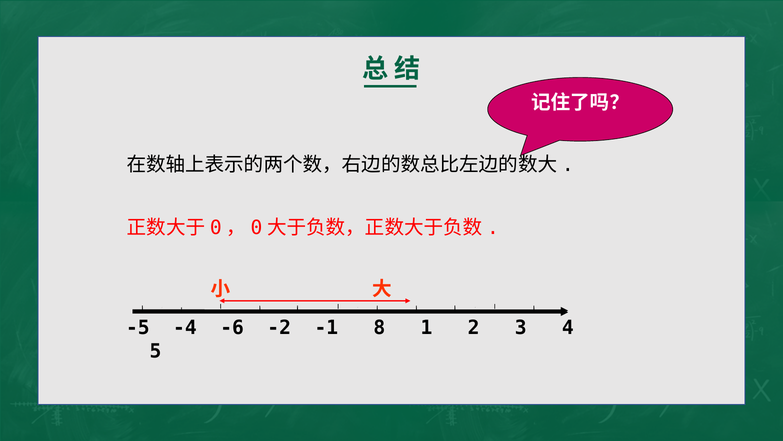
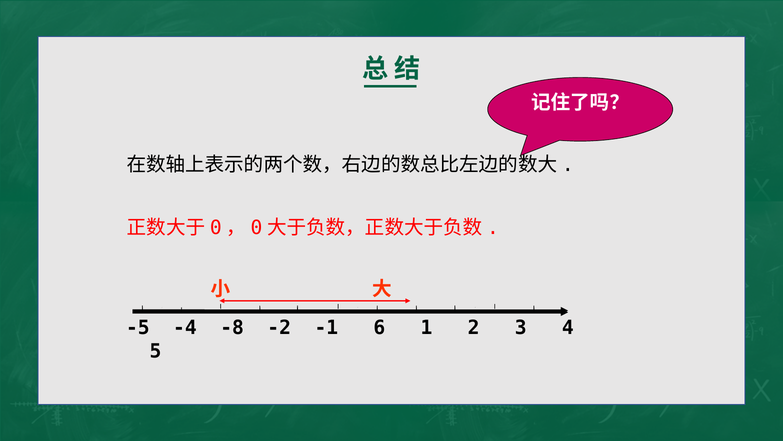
-6: -6 -> -8
8: 8 -> 6
